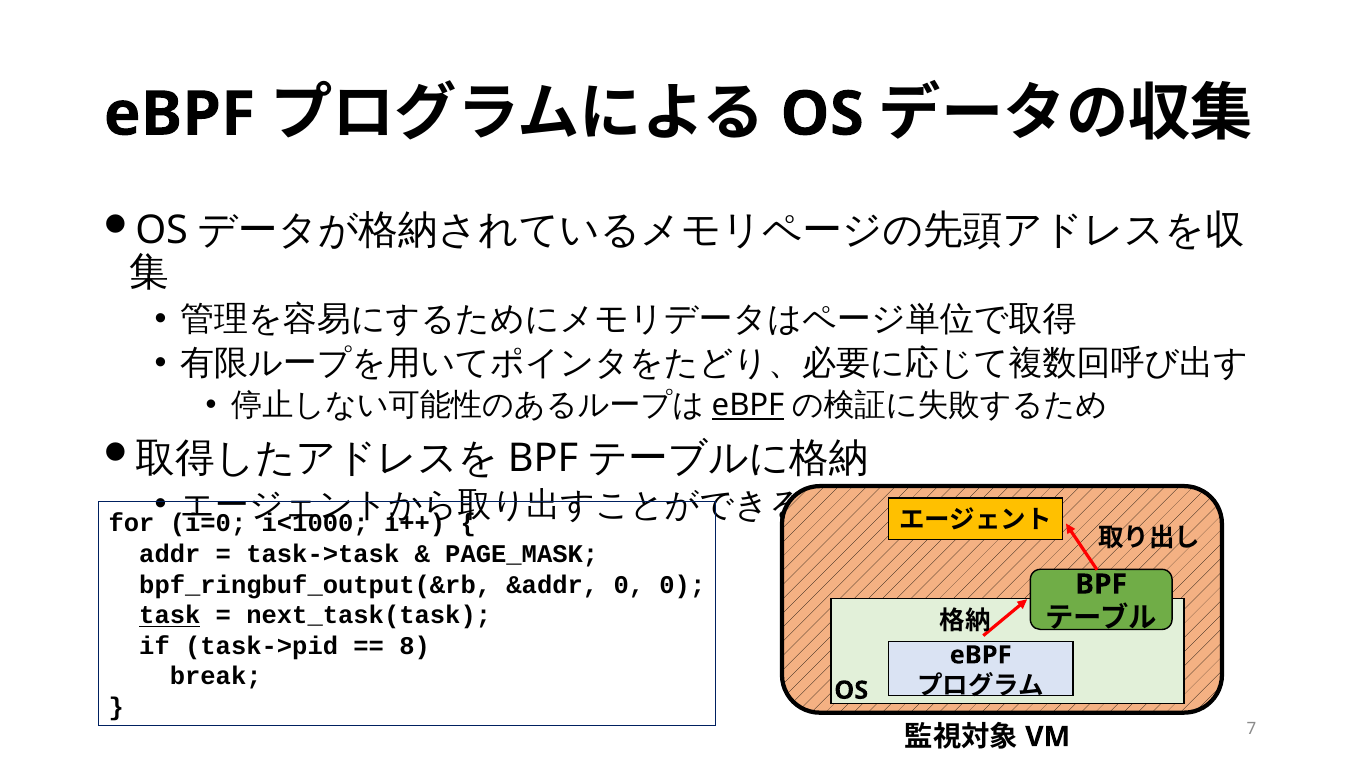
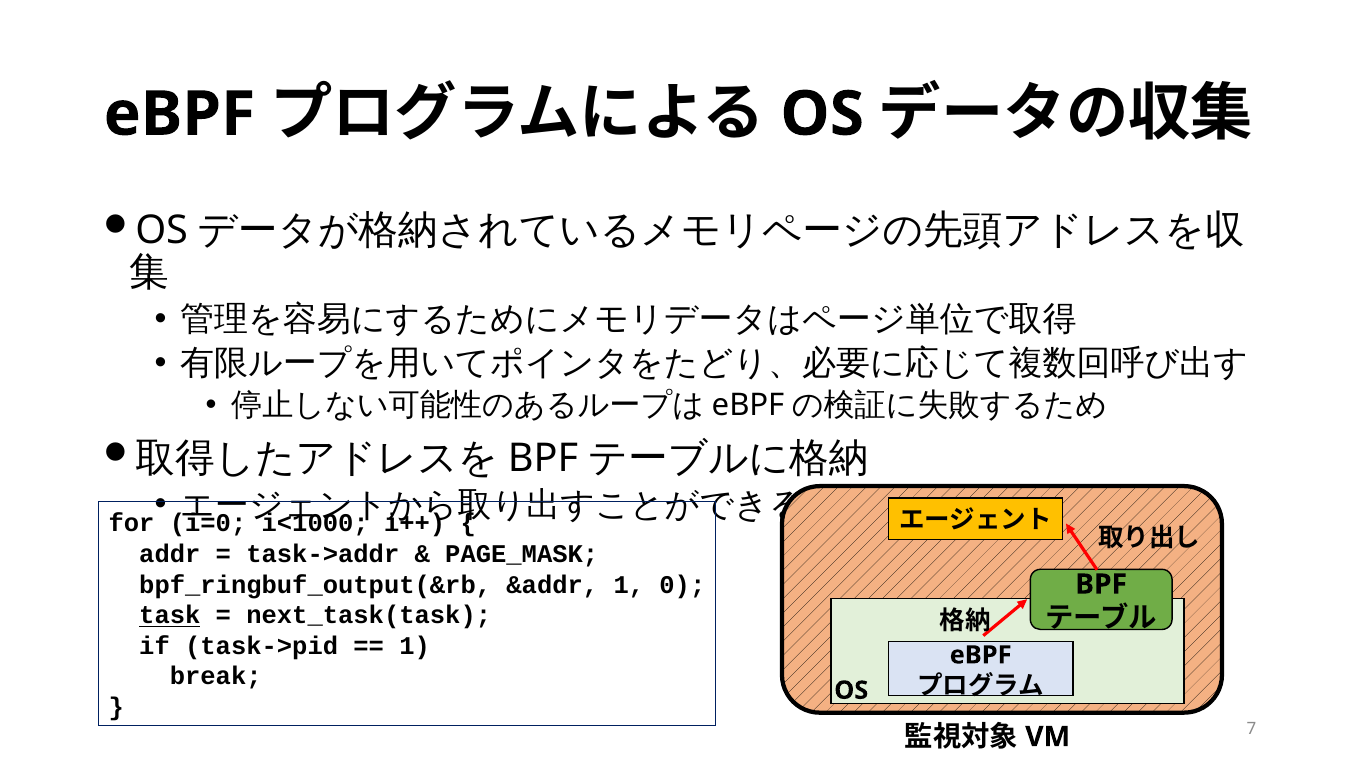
eBPF at (748, 406) underline: present -> none
task->task: task->task -> task->addr
&addr 0: 0 -> 1
8 at (415, 646): 8 -> 1
